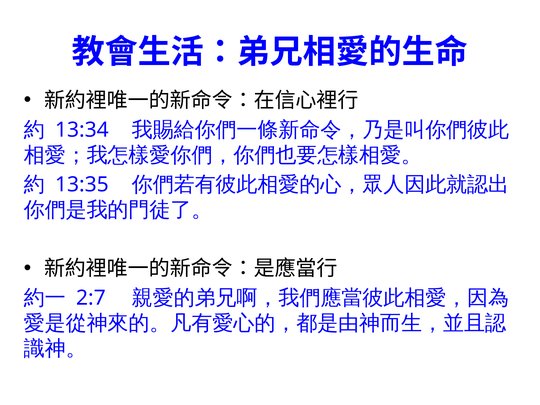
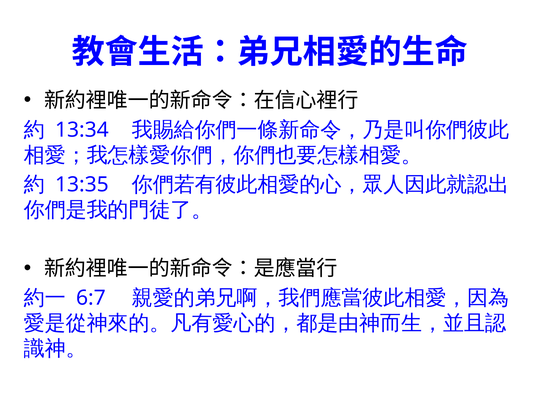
2:7: 2:7 -> 6:7
